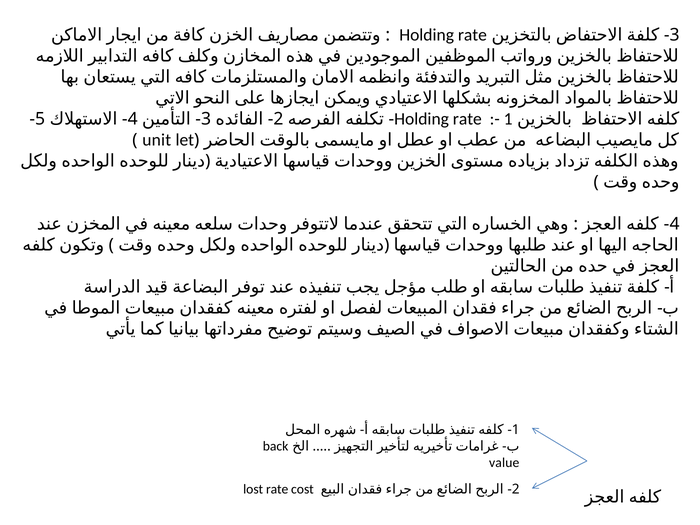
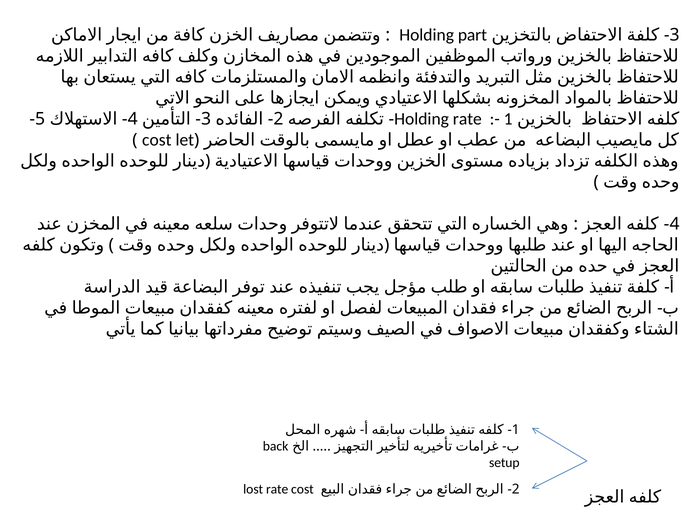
rate at (472, 35): rate -> part
unit at (157, 140): unit -> cost
value: value -> setup
